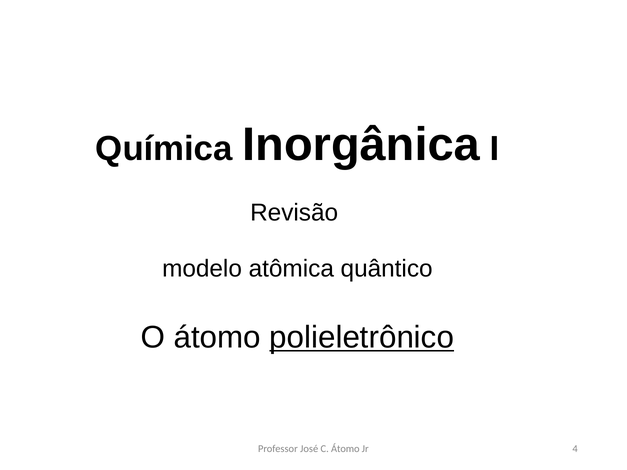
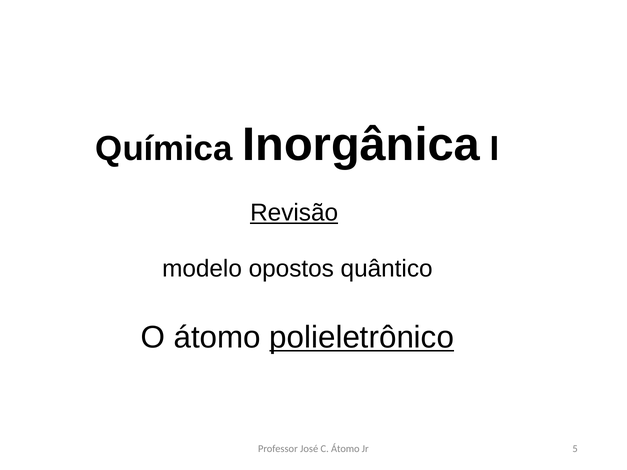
Revisão underline: none -> present
atômica: atômica -> opostos
4: 4 -> 5
